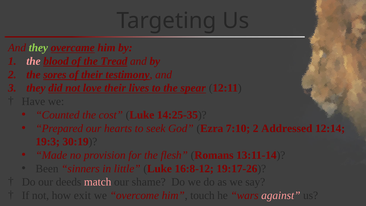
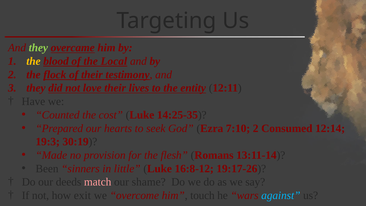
the at (33, 61) colour: pink -> yellow
Tread: Tread -> Local
sores: sores -> flock
spear: spear -> entity
Addressed: Addressed -> Consumed
against colour: pink -> light blue
